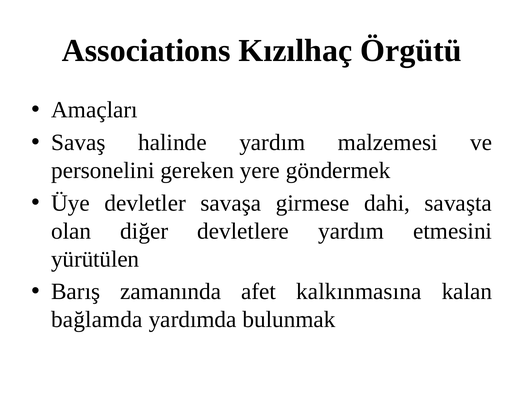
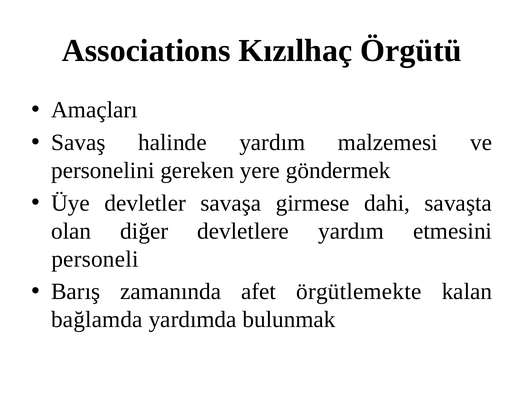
yürütülen: yürütülen -> personeli
kalkınmasına: kalkınmasına -> örgütlemekte
